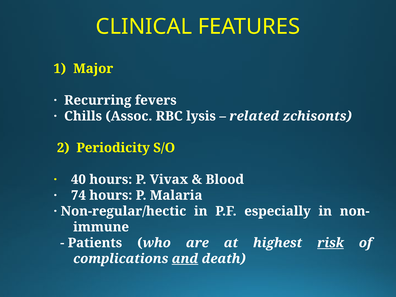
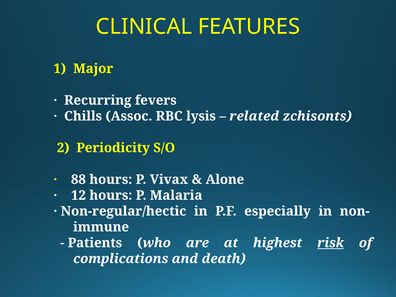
40: 40 -> 88
Blood: Blood -> Alone
74: 74 -> 12
and underline: present -> none
